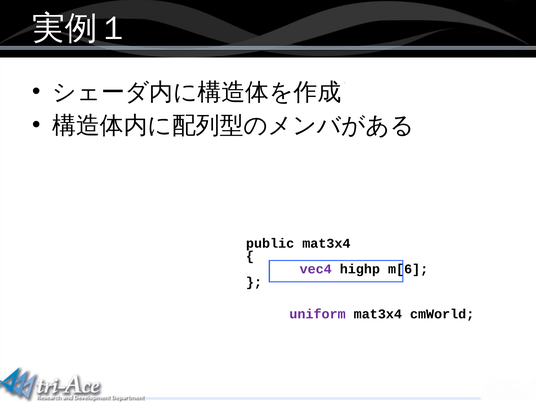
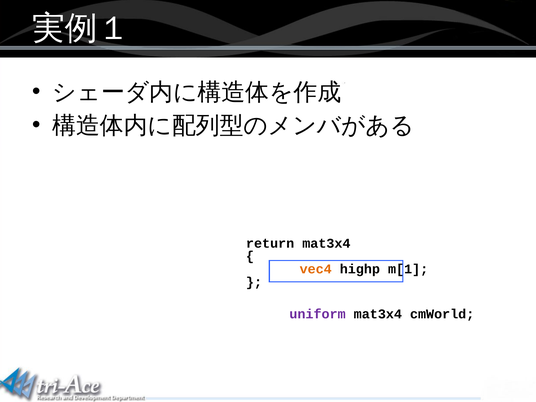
public: public -> return
vec4 colour: purple -> orange
m[6: m[6 -> m[1
